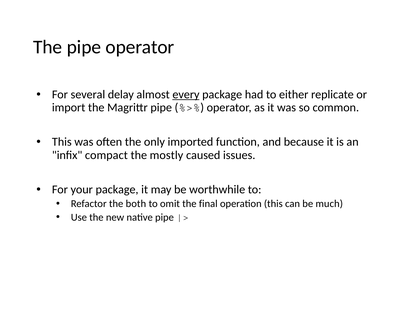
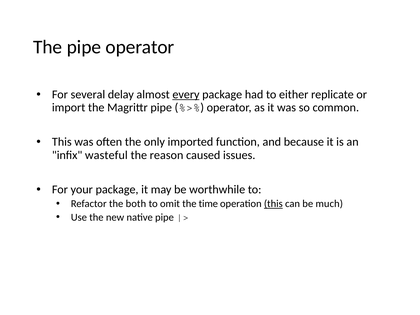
compact: compact -> wasteful
mostly: mostly -> reason
final: final -> time
this at (273, 204) underline: none -> present
